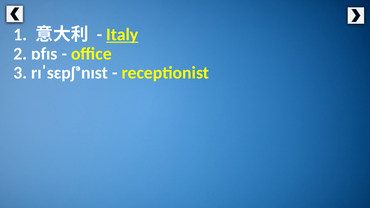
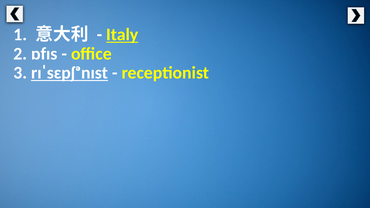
rɪˈsɛpʃᵊnɪst underline: none -> present
